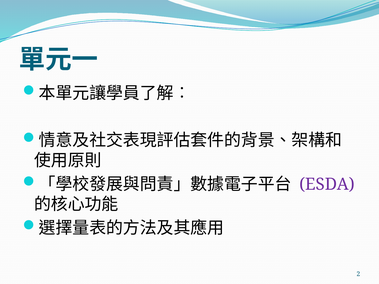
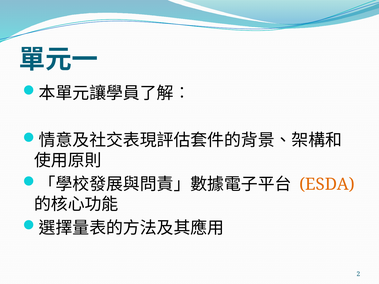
ESDA colour: purple -> orange
